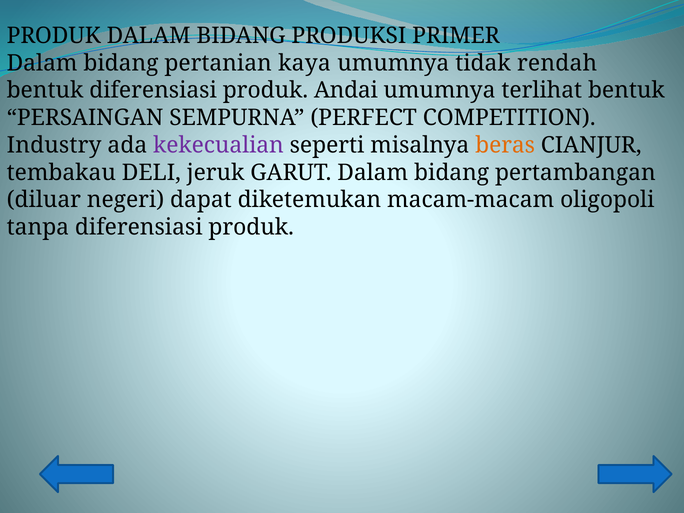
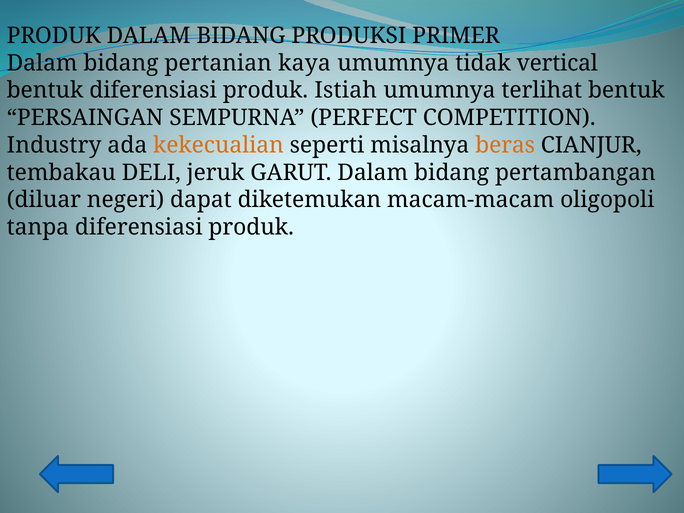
rendah: rendah -> vertical
Andai: Andai -> Istiah
kekecualian colour: purple -> orange
